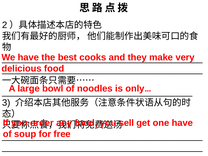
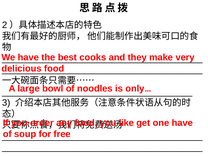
sell: sell -> like
